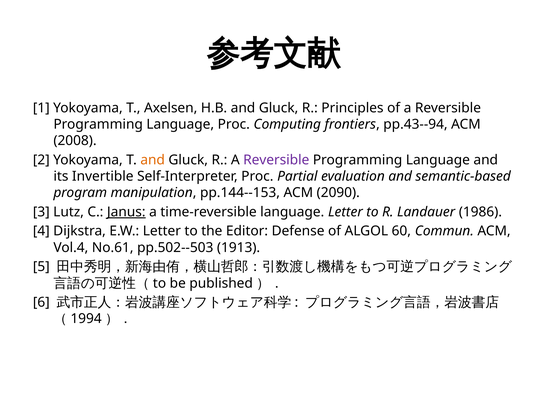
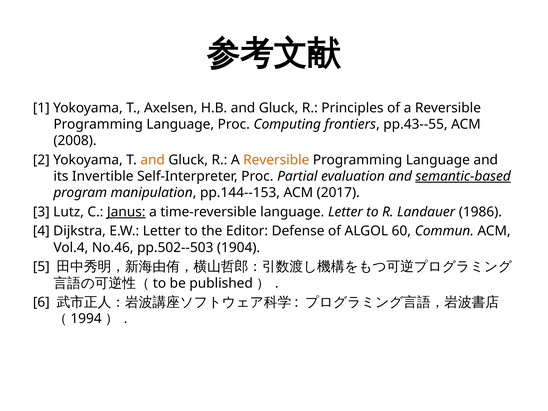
pp.43--94: pp.43--94 -> pp.43--55
Reversible at (276, 160) colour: purple -> orange
semantic-based underline: none -> present
2090: 2090 -> 2017
No.61: No.61 -> No.46
1913: 1913 -> 1904
